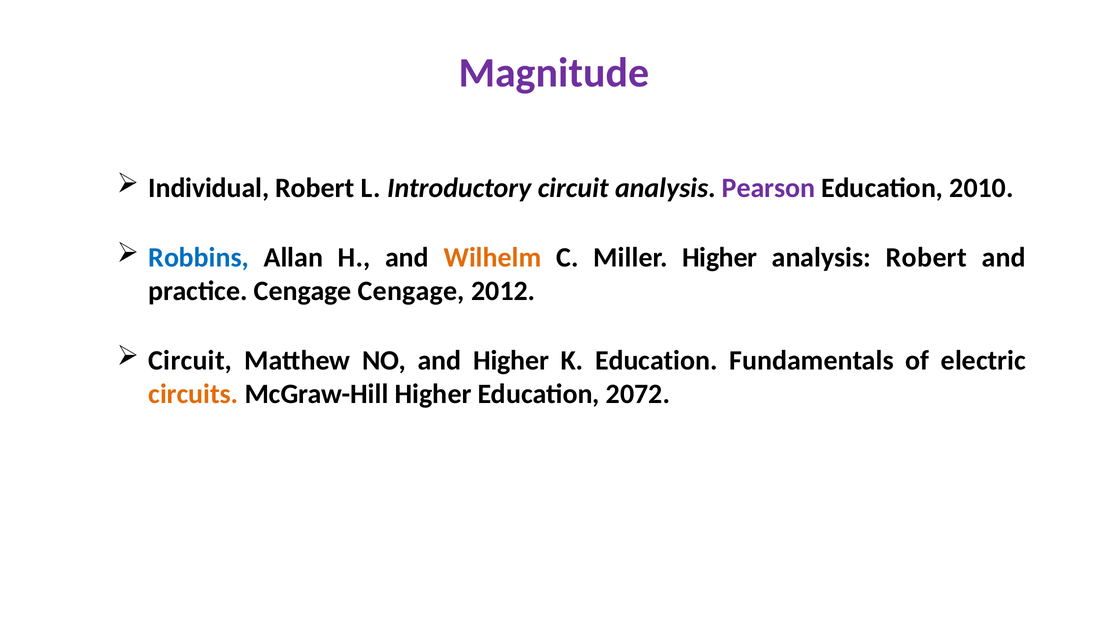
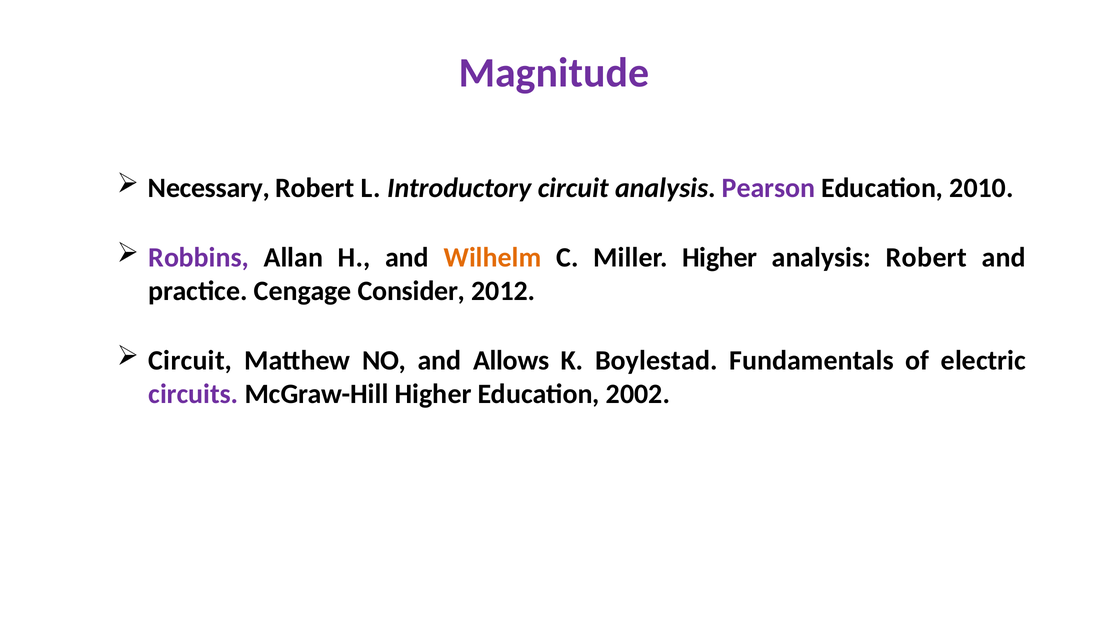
Individual: Individual -> Necessary
Robbins colour: blue -> purple
Cengage Cengage: Cengage -> Consider
and Higher: Higher -> Allows
K Education: Education -> Boylestad
circuits colour: orange -> purple
2072: 2072 -> 2002
